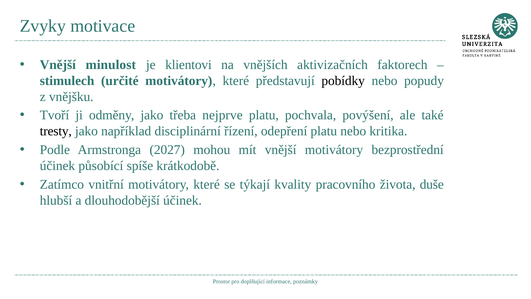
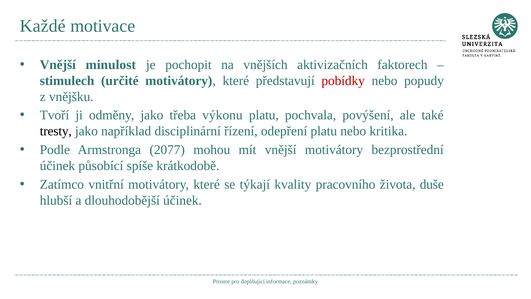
Zvyky: Zvyky -> Každé
klientovi: klientovi -> pochopit
pobídky colour: black -> red
nejprve: nejprve -> výkonu
2027: 2027 -> 2077
